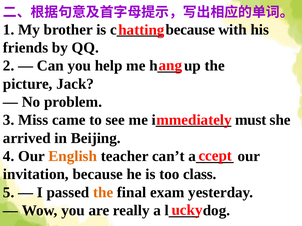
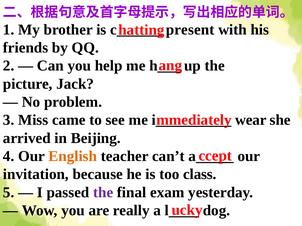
because at (190, 30): because -> present
must: must -> wear
the at (103, 193) colour: orange -> purple
